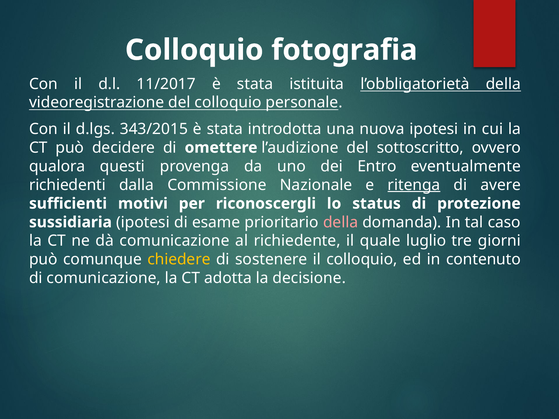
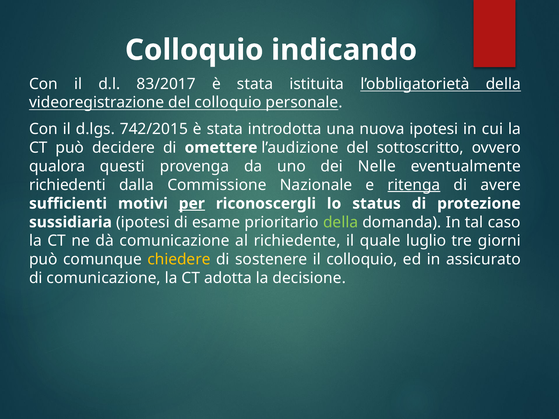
fotografia: fotografia -> indicando
11/2017: 11/2017 -> 83/2017
343/2015: 343/2015 -> 742/2015
Entro: Entro -> Nelle
per underline: none -> present
della at (341, 222) colour: pink -> light green
contenuto: contenuto -> assicurato
